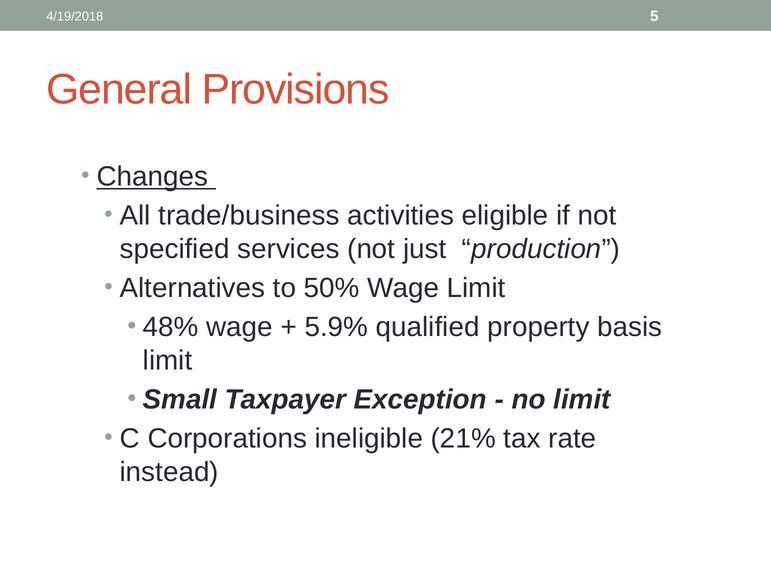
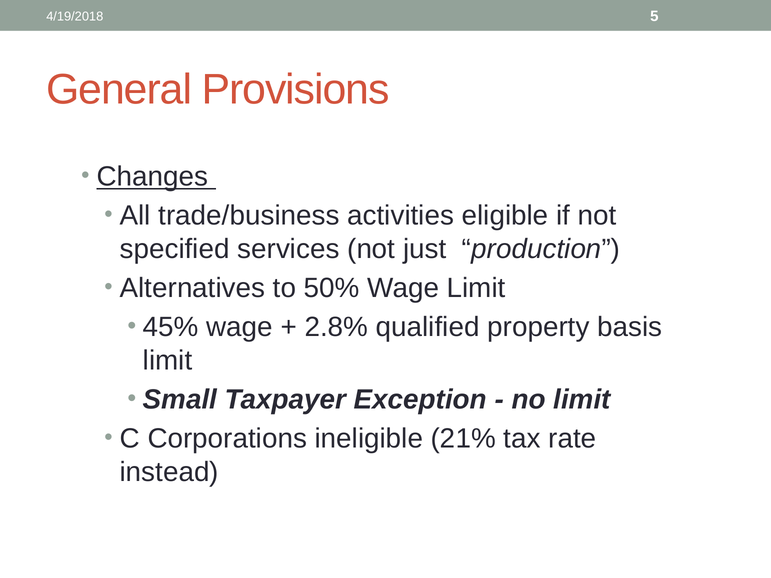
48%: 48% -> 45%
5.9%: 5.9% -> 2.8%
